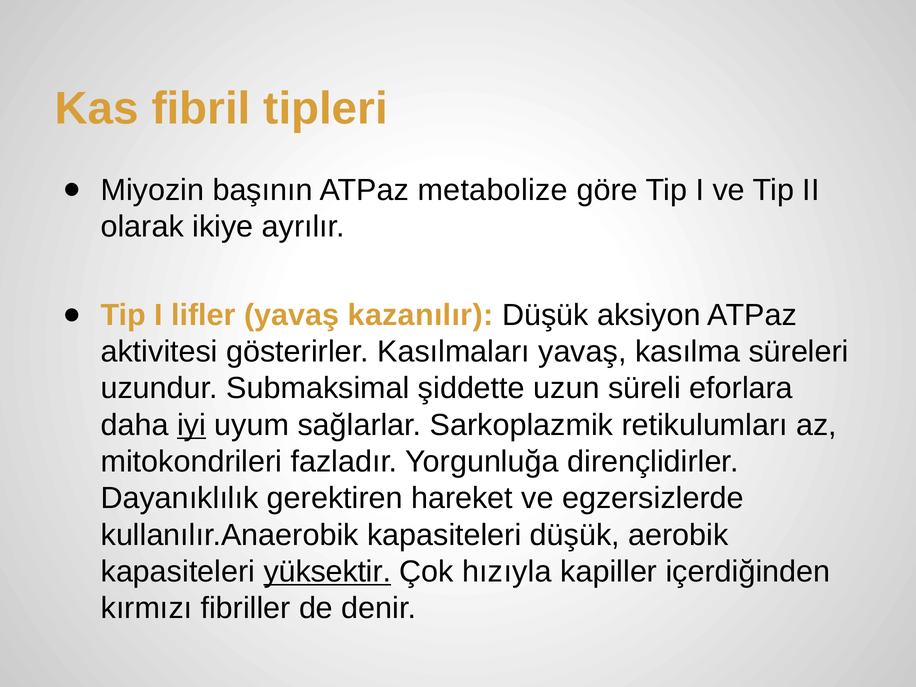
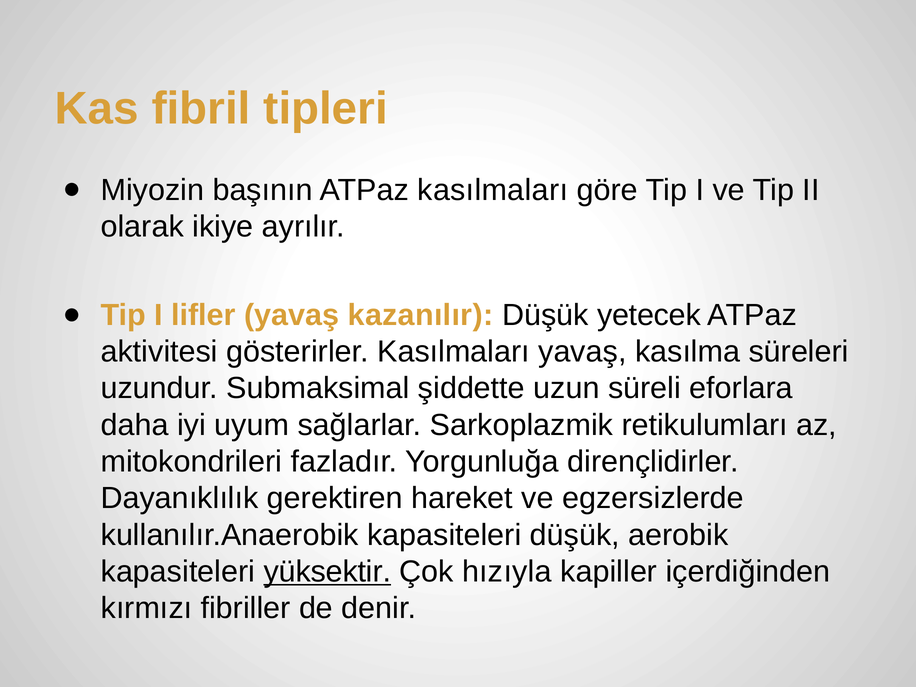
ATPaz metabolize: metabolize -> kasılmaları
aksiyon: aksiyon -> yetecek
iyi underline: present -> none
